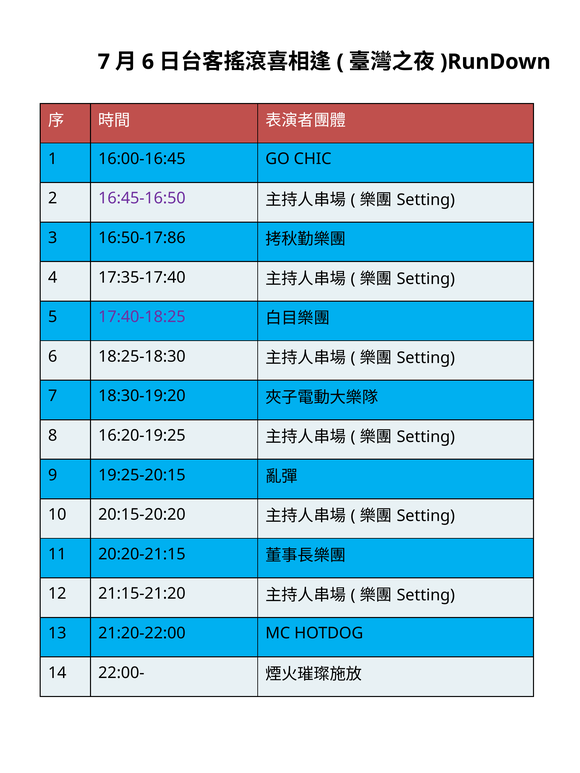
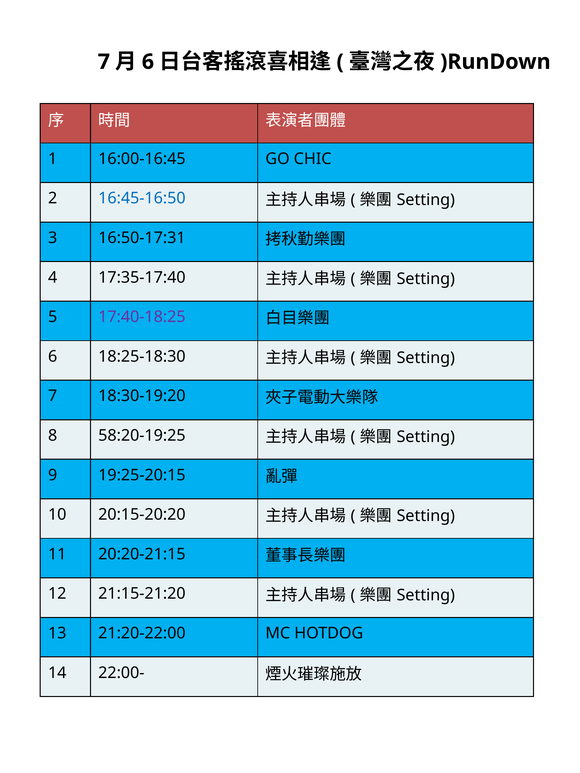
16:45-16:50 colour: purple -> blue
16:50-17:86: 16:50-17:86 -> 16:50-17:31
16:20-19:25: 16:20-19:25 -> 58:20-19:25
